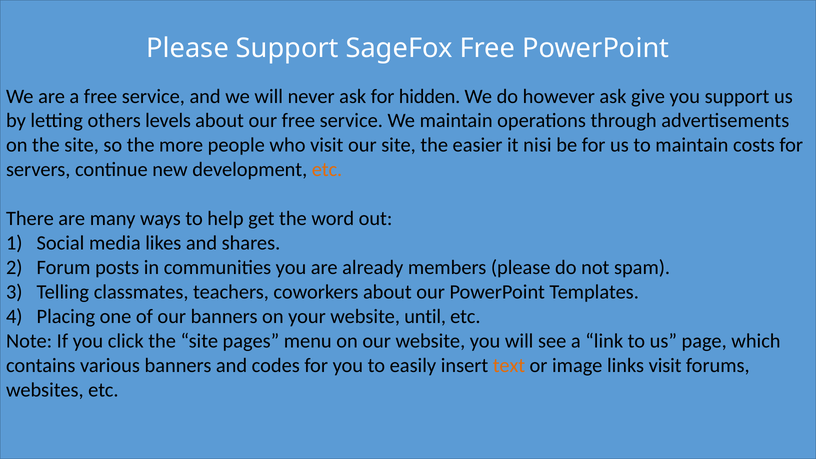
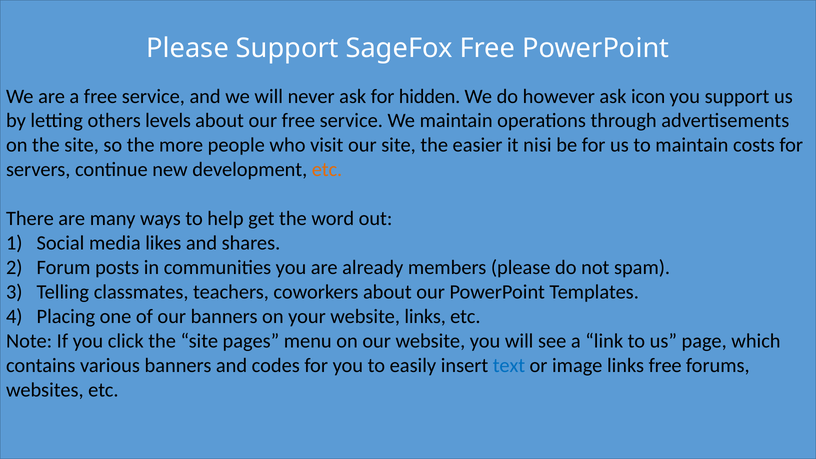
give: give -> icon
website until: until -> links
text colour: orange -> blue
links visit: visit -> free
